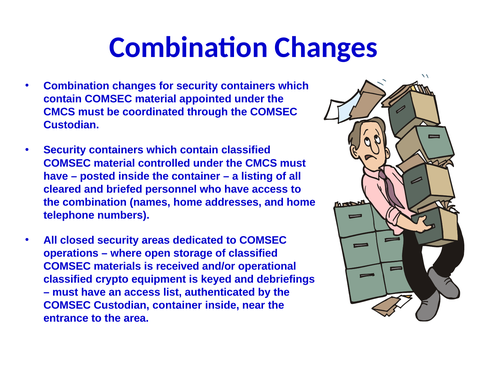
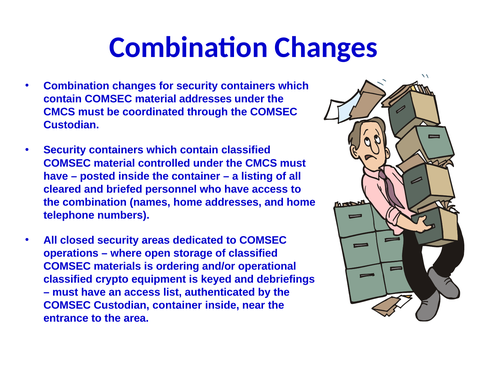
material appointed: appointed -> addresses
received: received -> ordering
